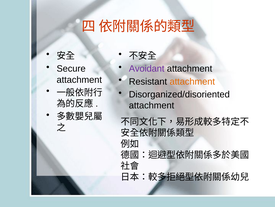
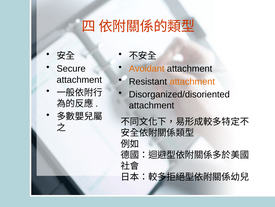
Avoidant colour: purple -> orange
